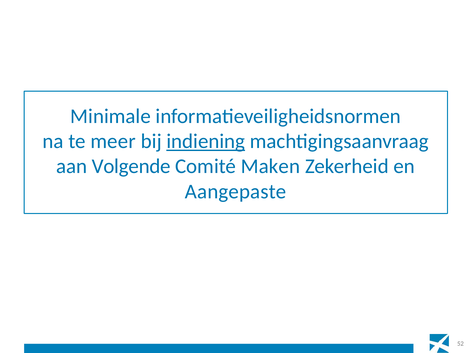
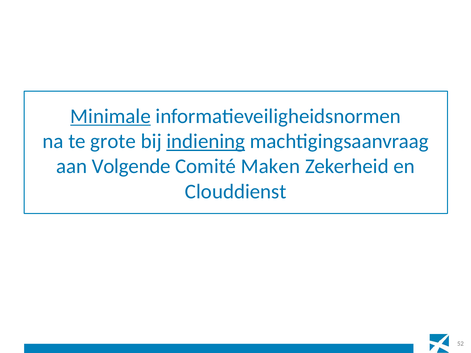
Minimale underline: none -> present
meer: meer -> grote
Aangepaste: Aangepaste -> Clouddienst
